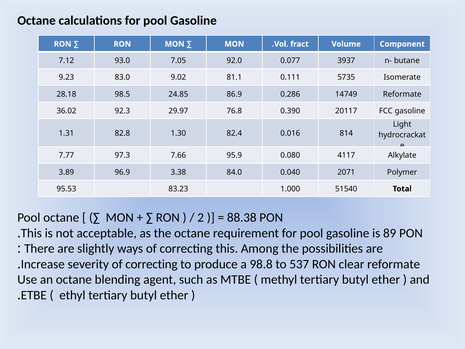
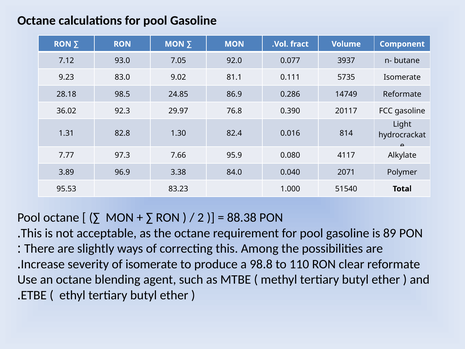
severity of correcting: correcting -> isomerate
537: 537 -> 110
